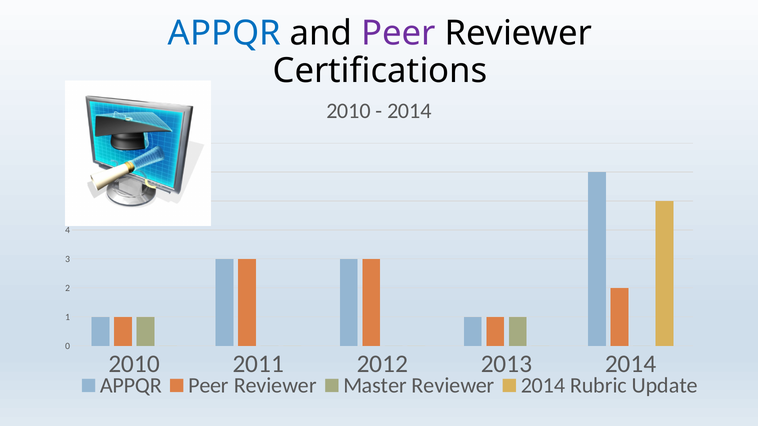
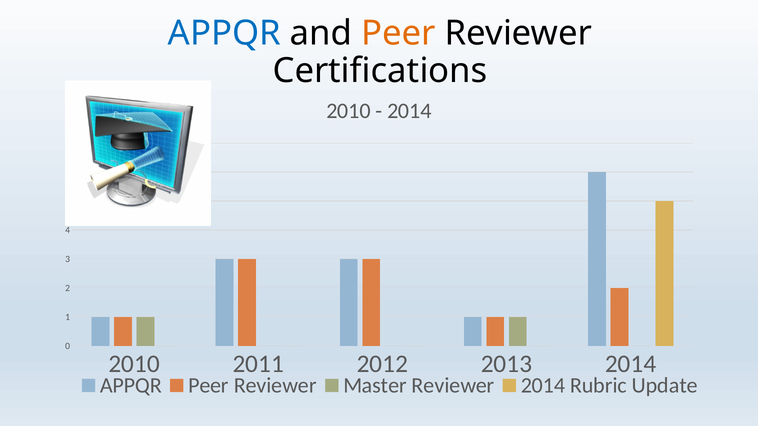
Peer at (399, 34) colour: purple -> orange
